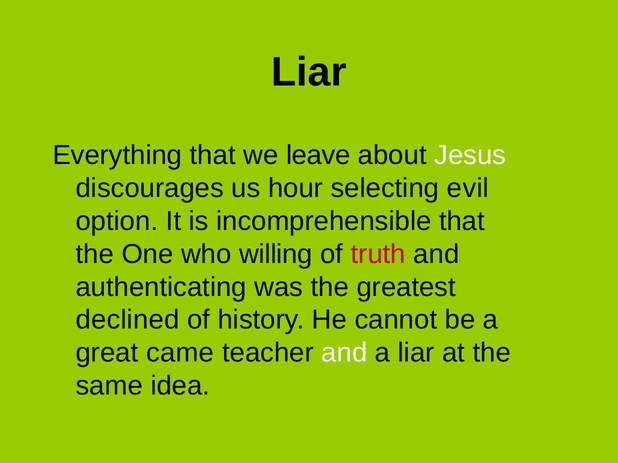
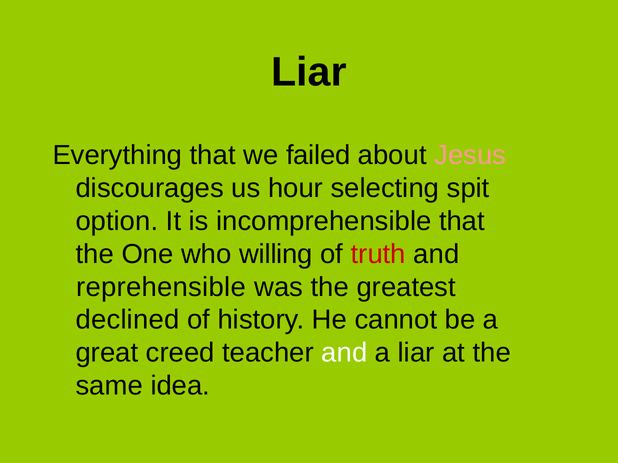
leave: leave -> failed
Jesus colour: white -> pink
evil: evil -> spit
authenticating: authenticating -> reprehensible
came: came -> creed
